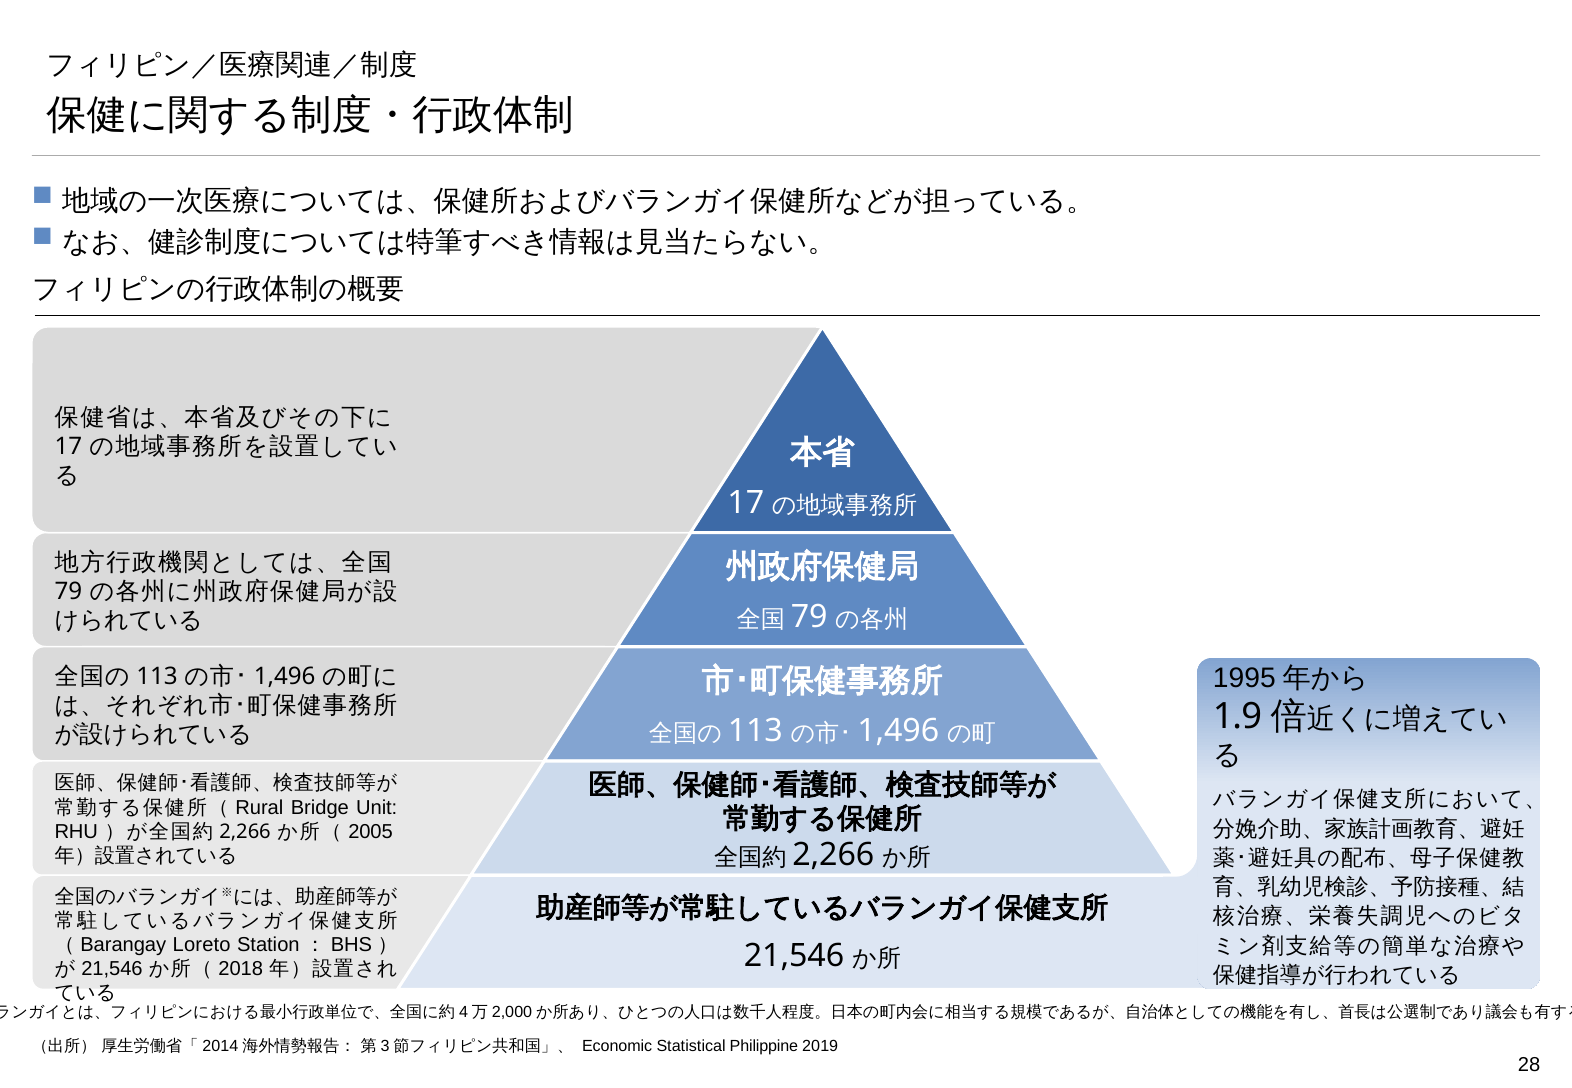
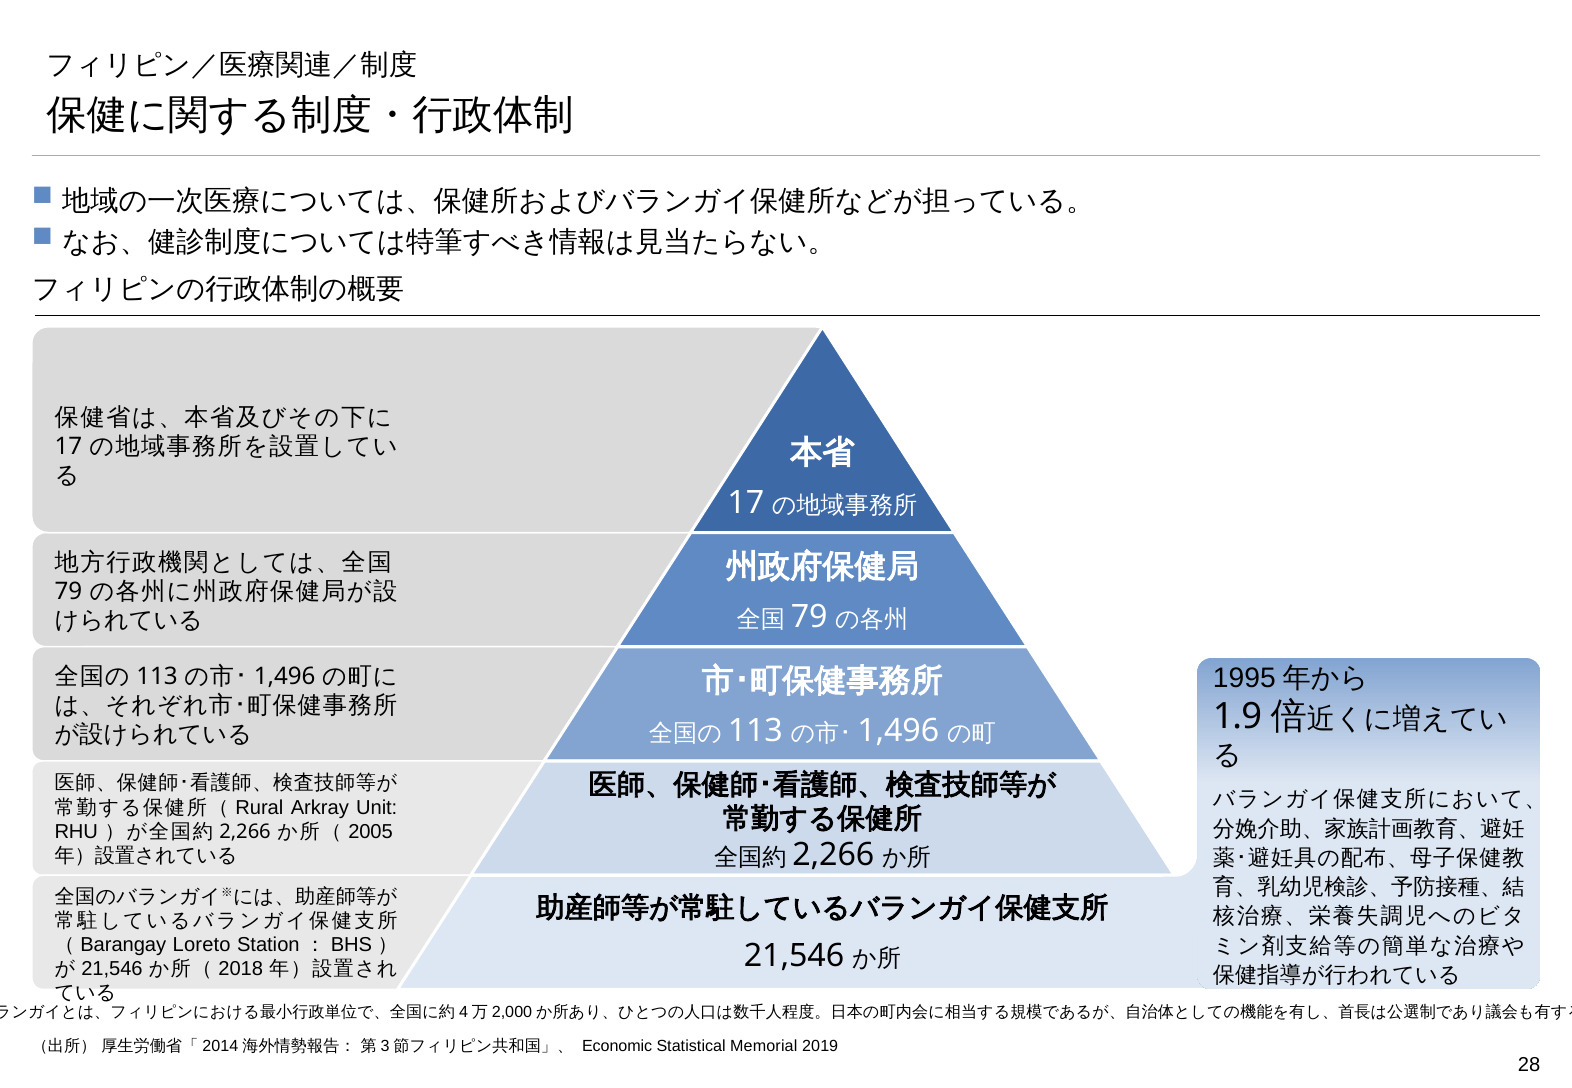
Bridge: Bridge -> Arkray
Philippine: Philippine -> Memorial
